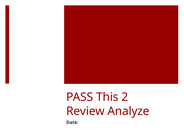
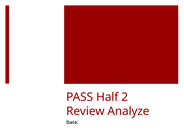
This: This -> Half
